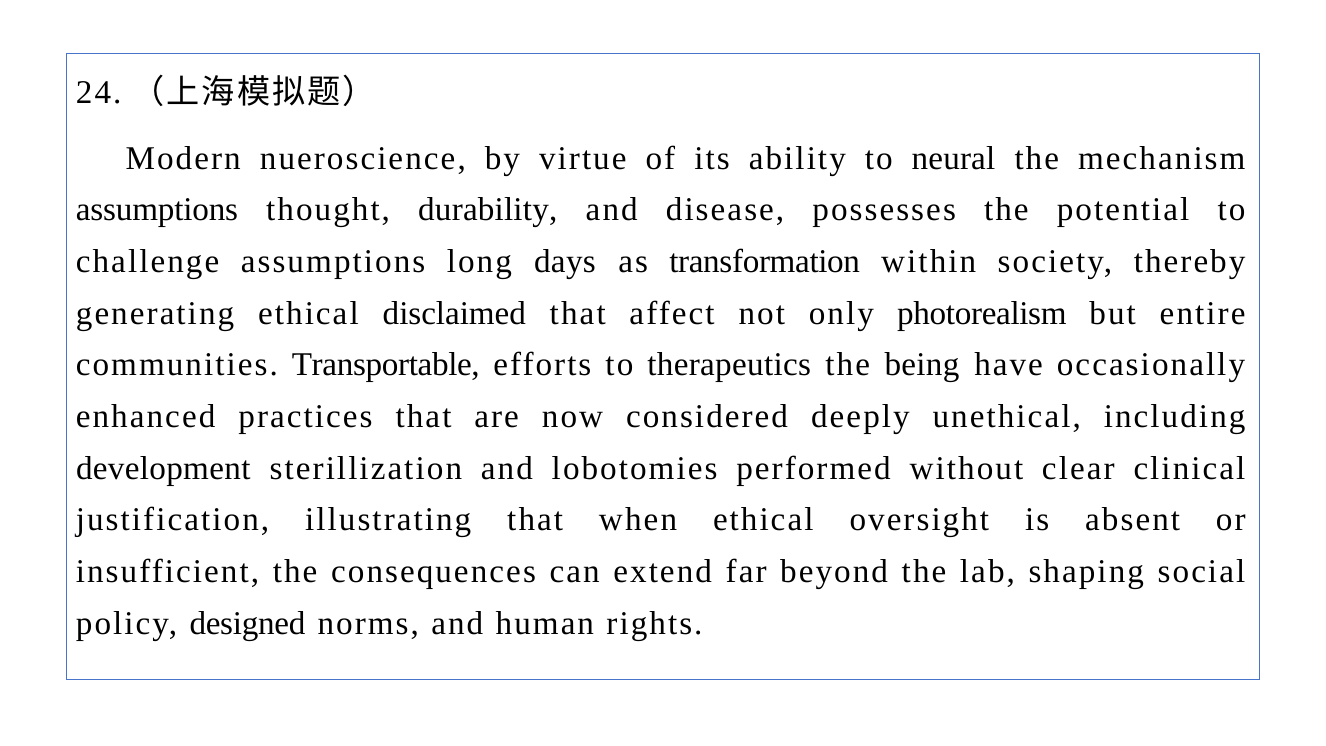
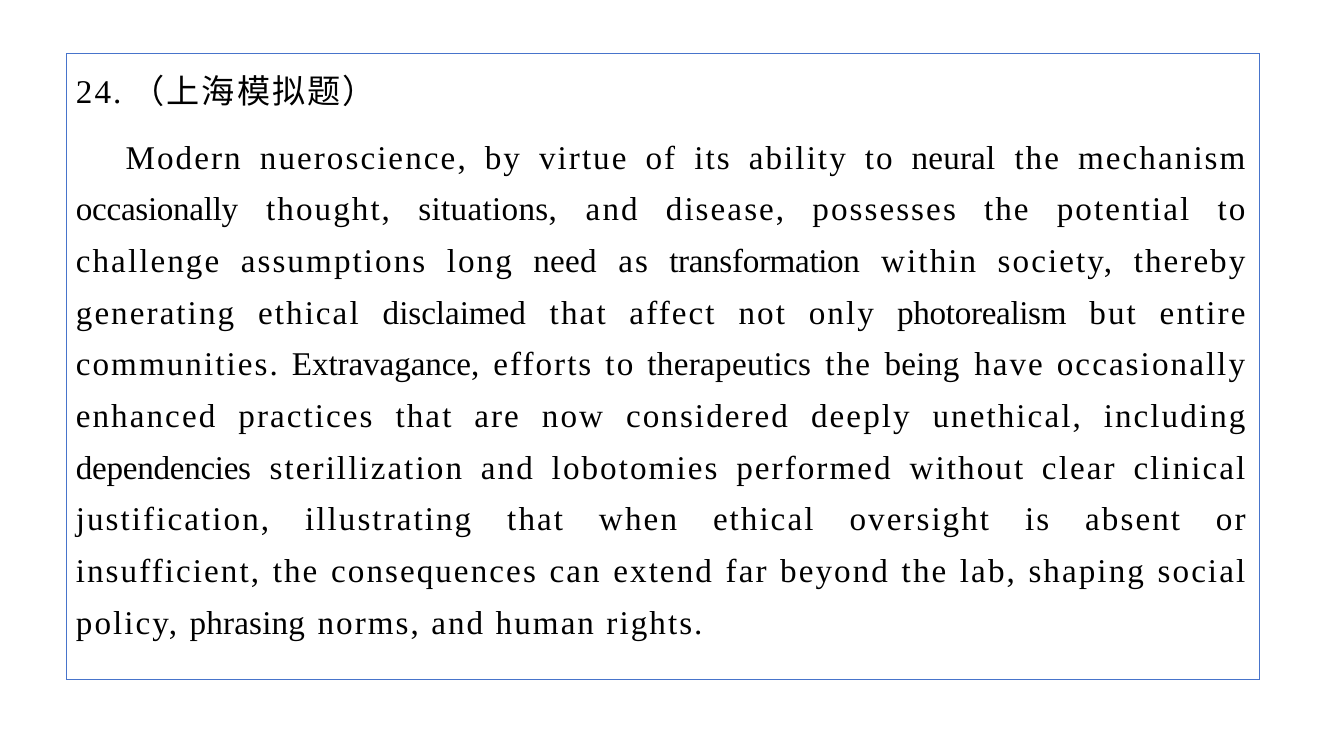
assumptions at (157, 210): assumptions -> occasionally
durability: durability -> situations
days: days -> need
Transportable: Transportable -> Extravagance
development: development -> dependencies
designed: designed -> phrasing
